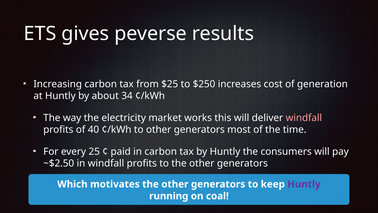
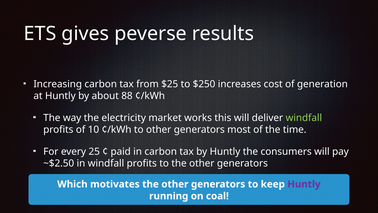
34: 34 -> 88
windfall at (304, 118) colour: pink -> light green
40: 40 -> 10
